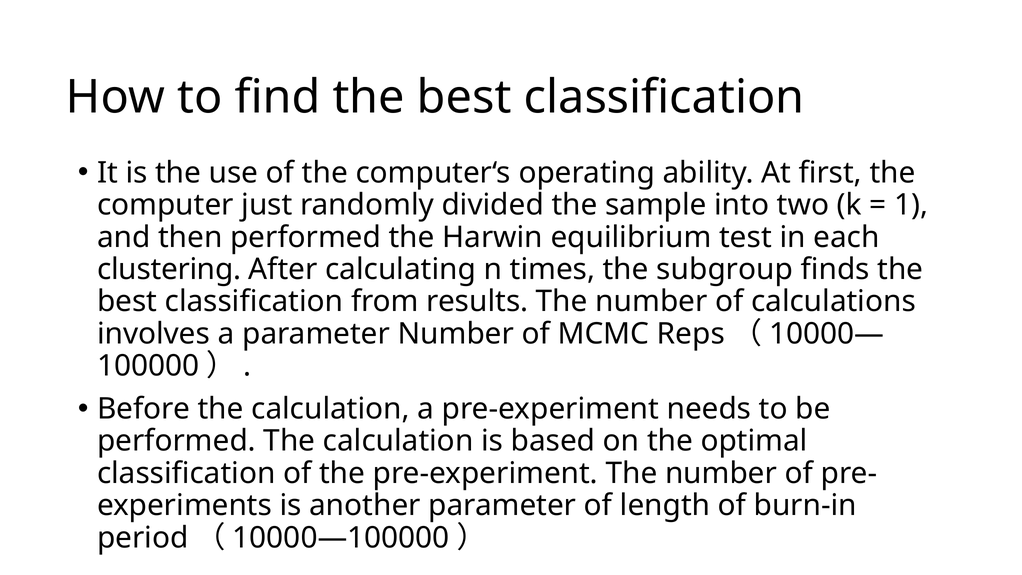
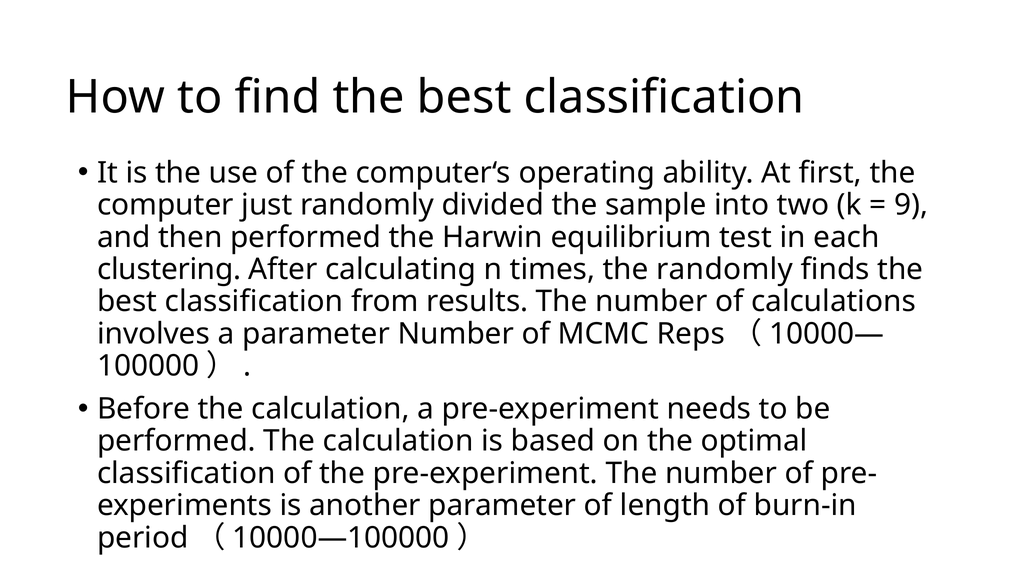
1: 1 -> 9
the subgroup: subgroup -> randomly
